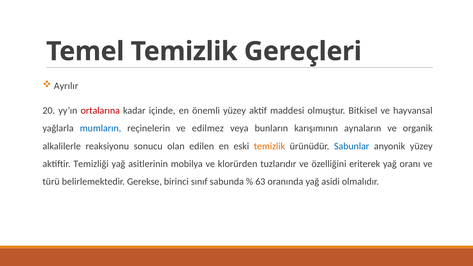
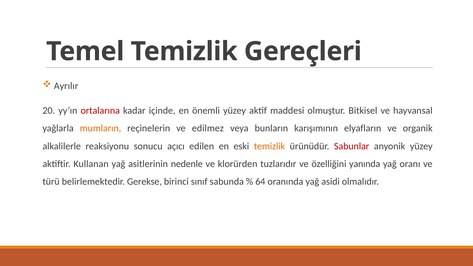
mumların colour: blue -> orange
aynaların: aynaların -> elyafların
olan: olan -> açıcı
Sabunlar colour: blue -> red
Temizliği: Temizliği -> Kullanan
mobilya: mobilya -> nedenle
eriterek: eriterek -> yanında
63: 63 -> 64
